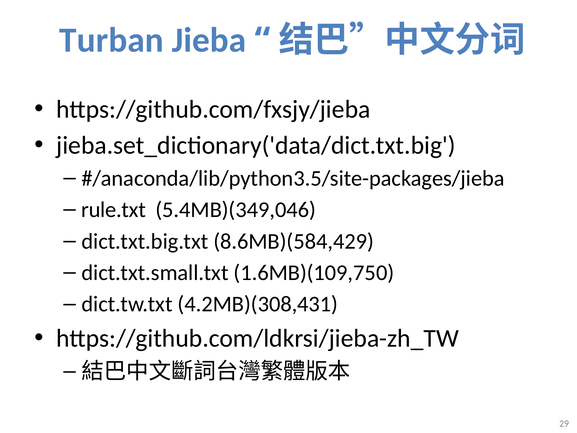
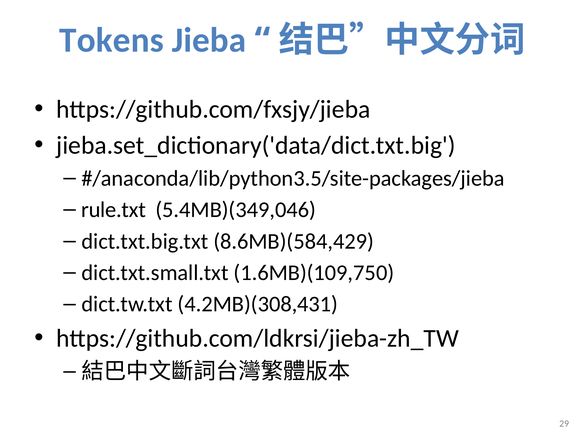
Turban: Turban -> Tokens
